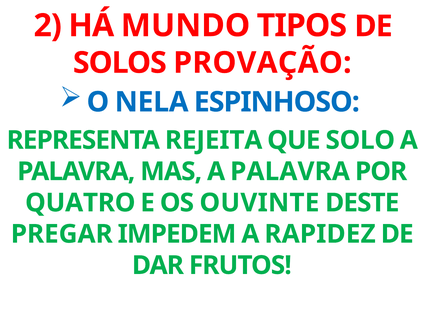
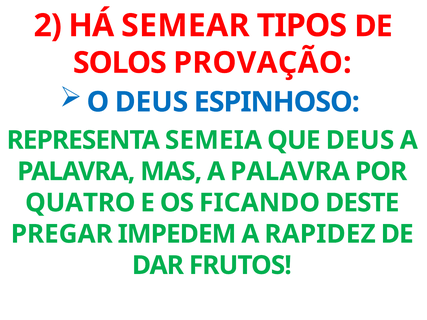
MUNDO: MUNDO -> SEMEAR
O NELA: NELA -> DEUS
REJEITA: REJEITA -> SEMEIA
QUE SOLO: SOLO -> DEUS
OUVINTE: OUVINTE -> FICANDO
